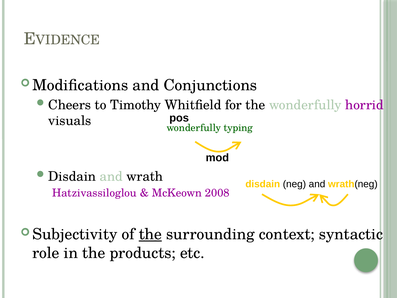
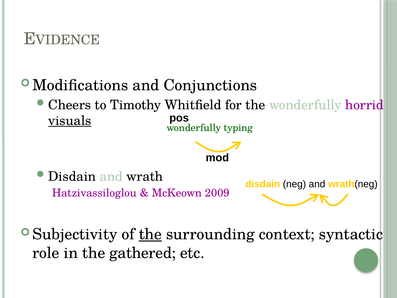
visuals underline: none -> present
2008: 2008 -> 2009
products: products -> gathered
